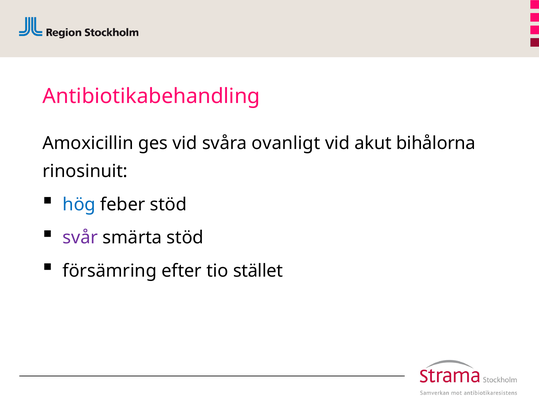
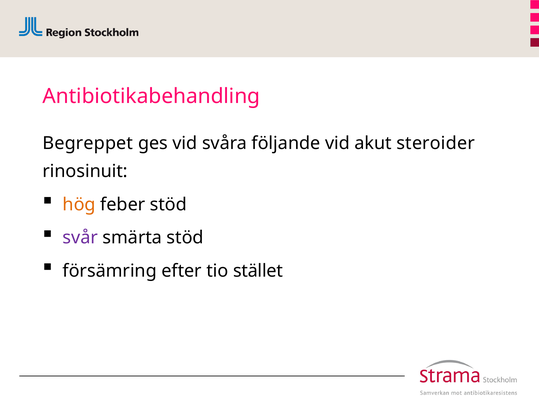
Amoxicillin: Amoxicillin -> Begreppet
ovanligt: ovanligt -> följande
bihålorna: bihålorna -> steroider
hög colour: blue -> orange
